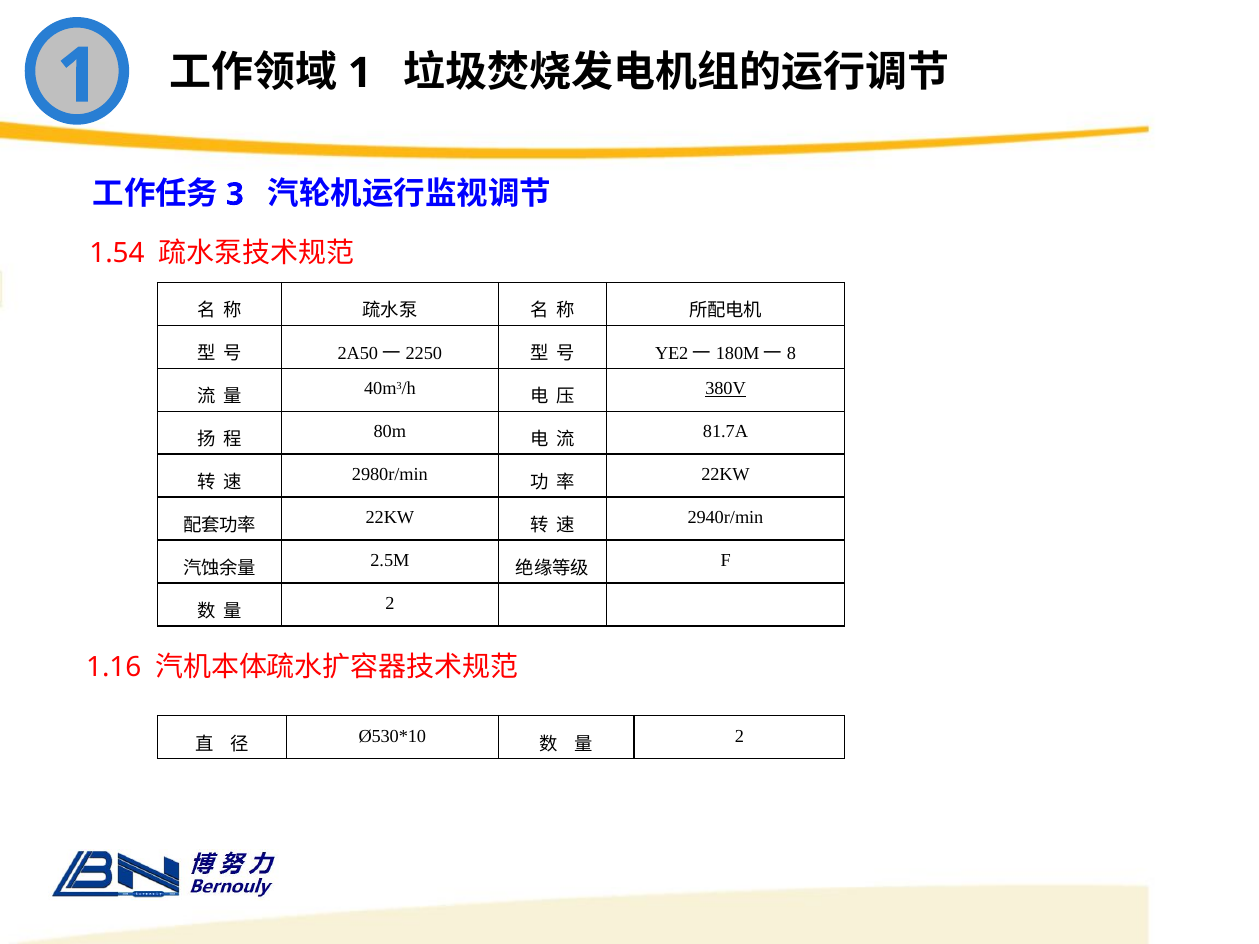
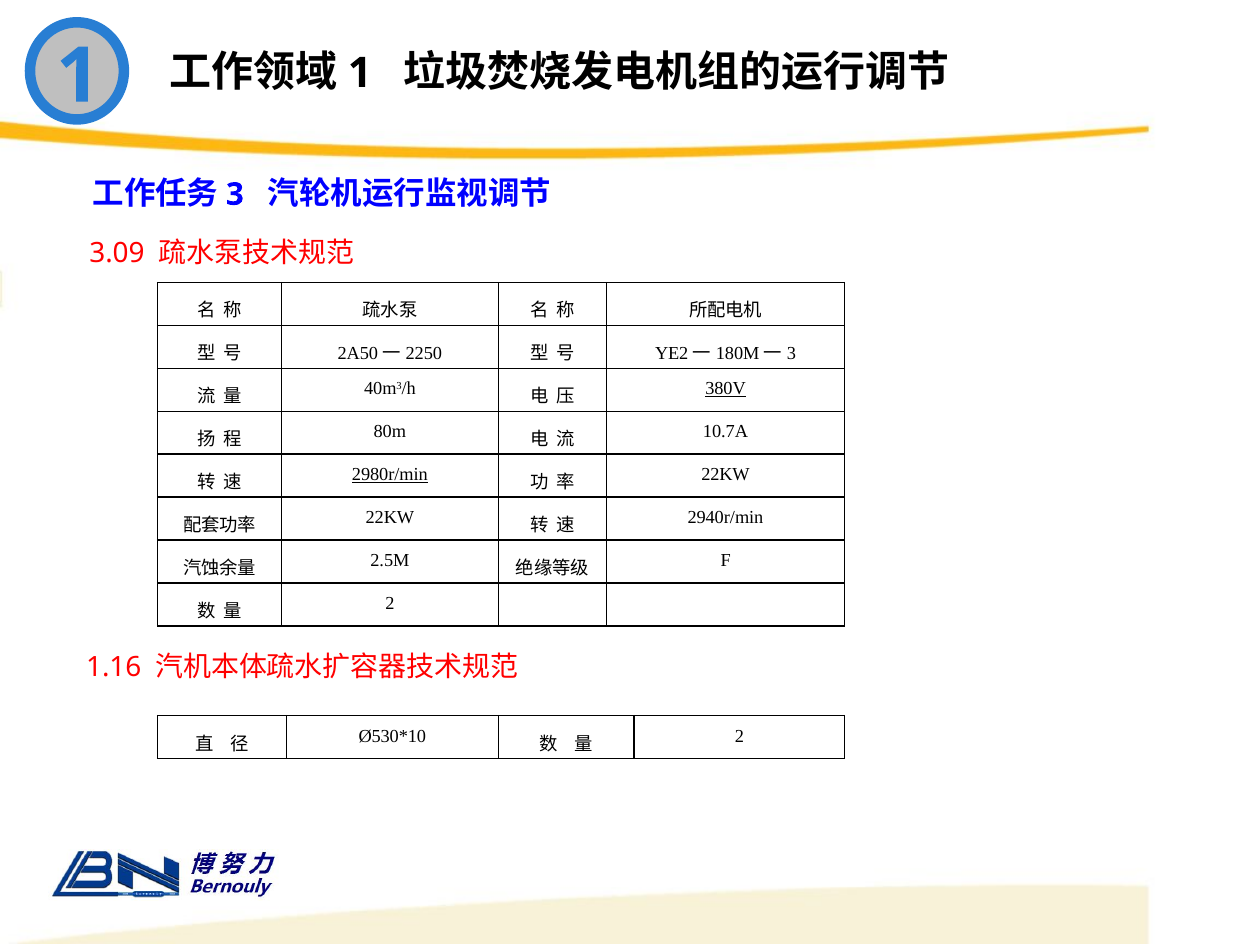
1.54: 1.54 -> 3.09
8 at (792, 354): 8 -> 3
81.7A: 81.7A -> 10.7A
2980r/min underline: none -> present
